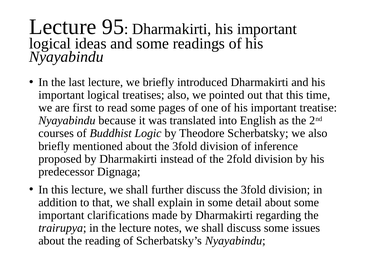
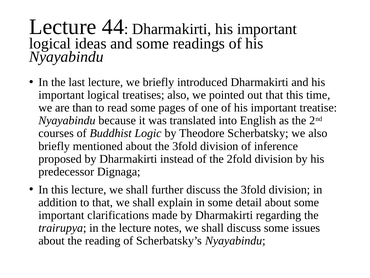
95: 95 -> 44
first: first -> than
